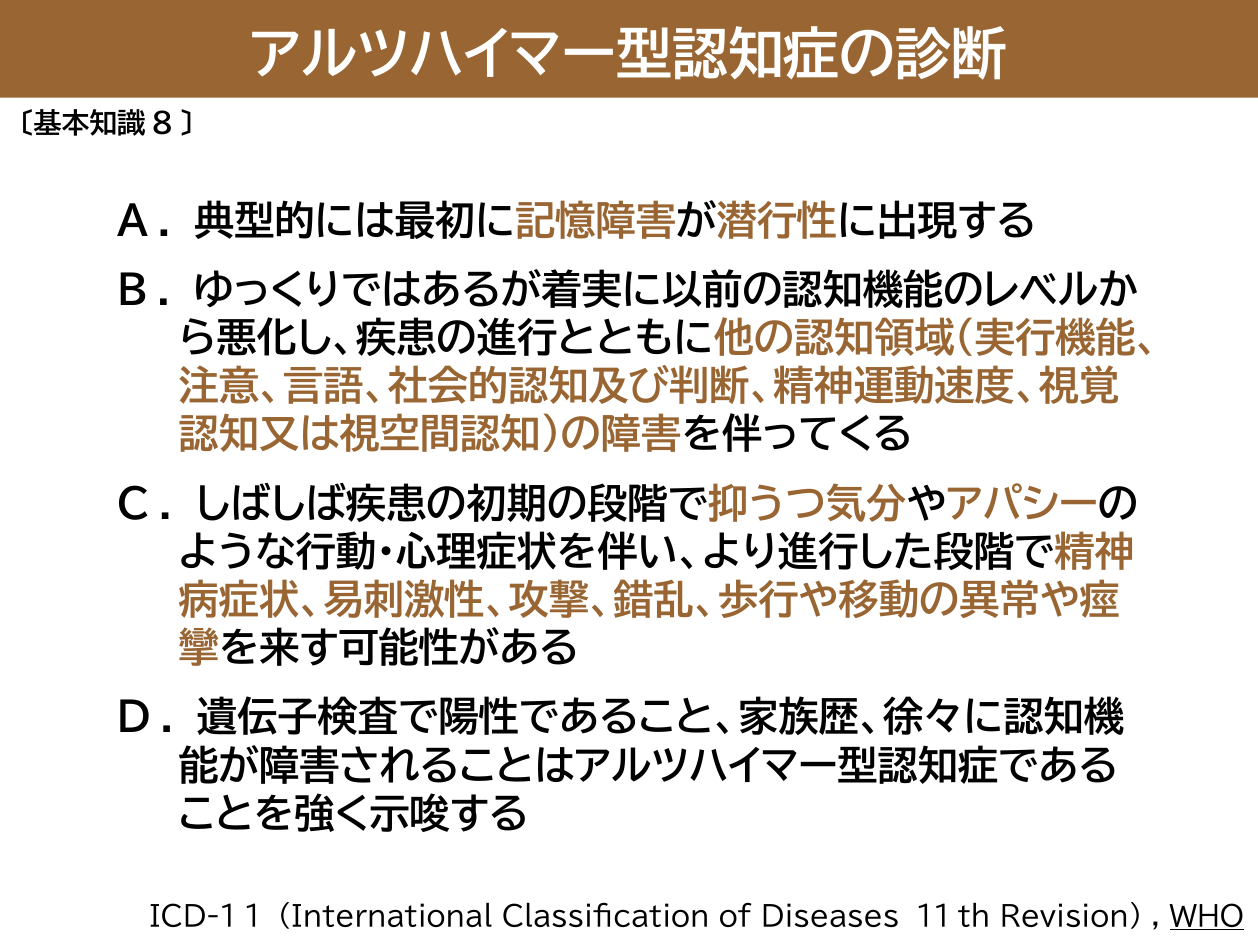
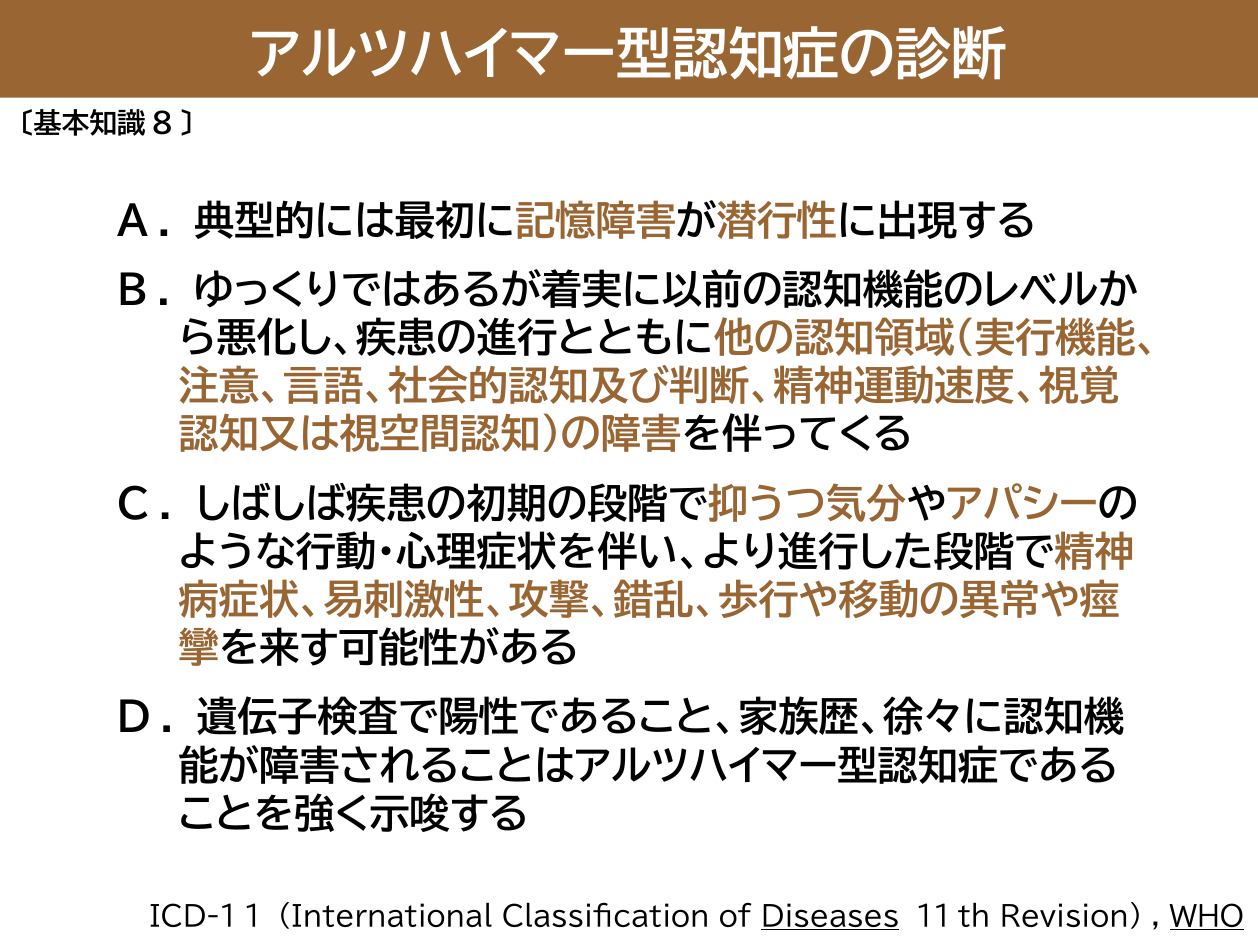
Diseases underline: none -> present
